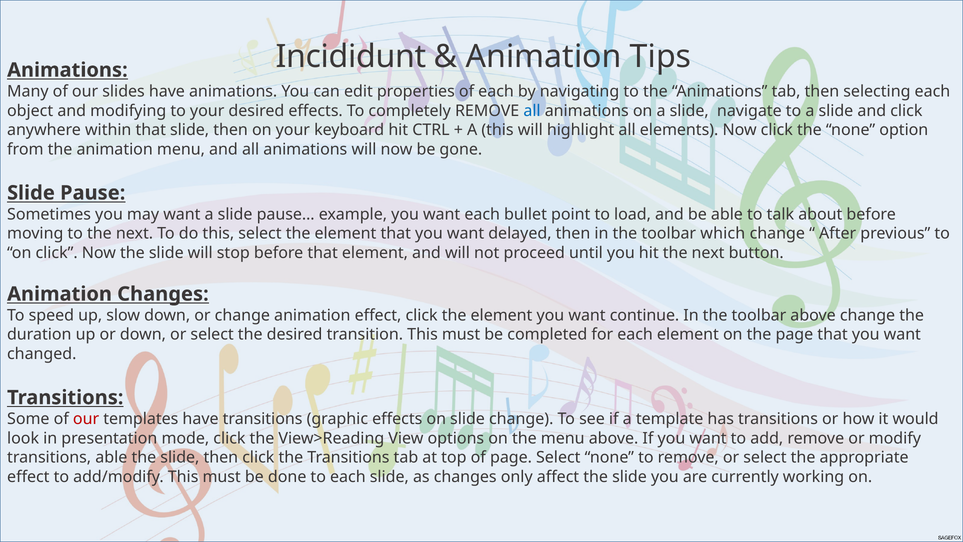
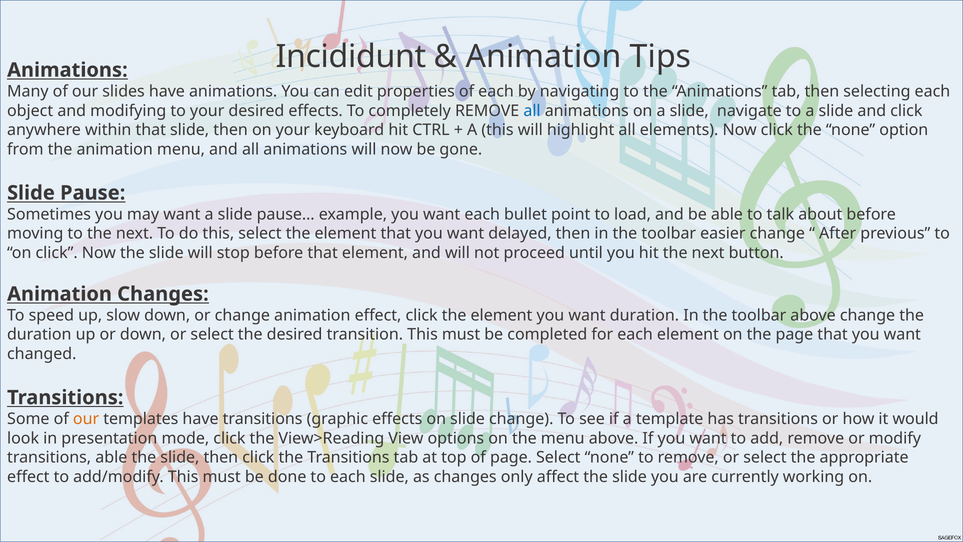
which: which -> easier
want continue: continue -> duration
our at (86, 419) colour: red -> orange
